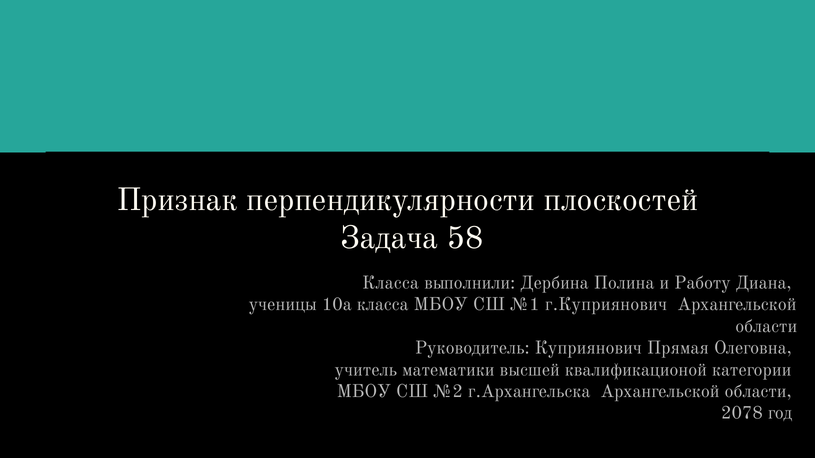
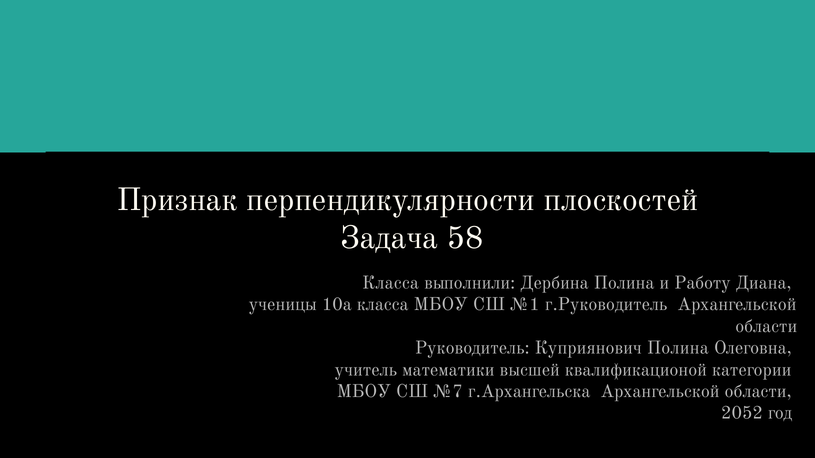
г.Куприянович: г.Куприянович -> г.Руководитель
Куприянович Прямая: Прямая -> Полина
№2: №2 -> №7
2078: 2078 -> 2052
